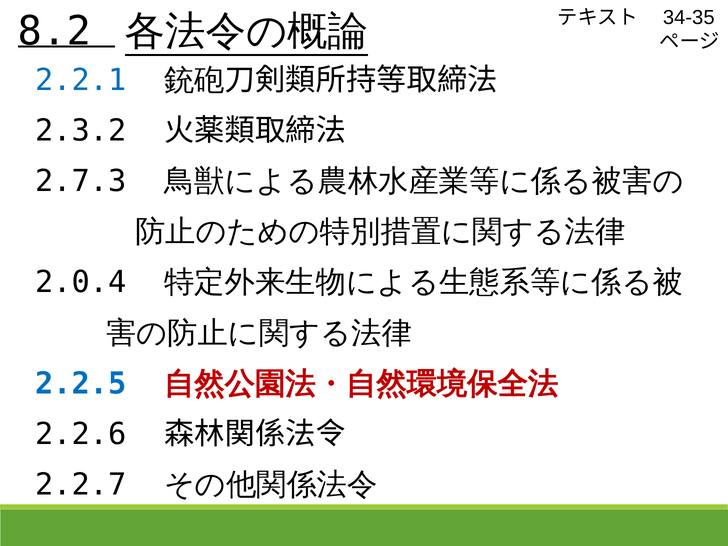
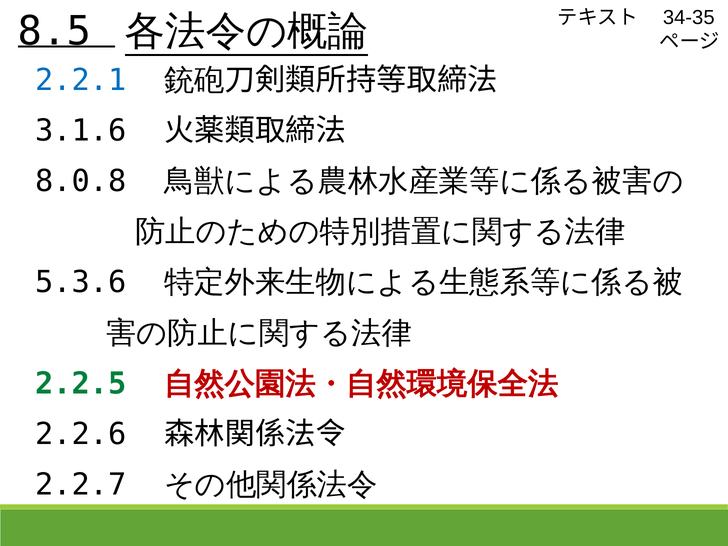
8.2: 8.2 -> 8.5
2.3.2: 2.3.2 -> 3.1.6
2.7.3: 2.7.3 -> 8.0.8
2.0.4: 2.0.4 -> 5.3.6
2.2.5 colour: blue -> green
